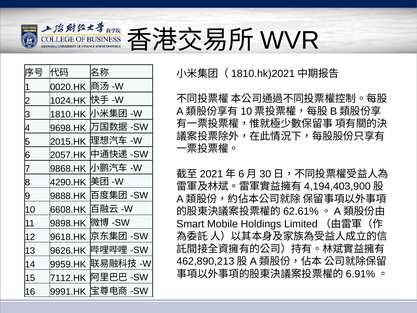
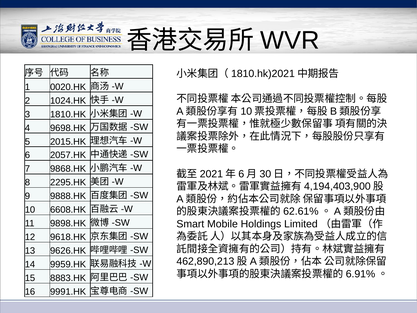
4290.HK: 4290.HK -> 2295.HK
7112.HK: 7112.HK -> 8883.HK
